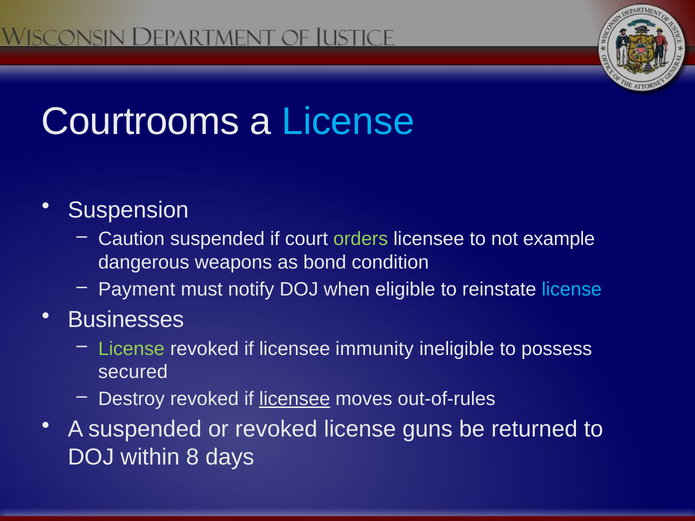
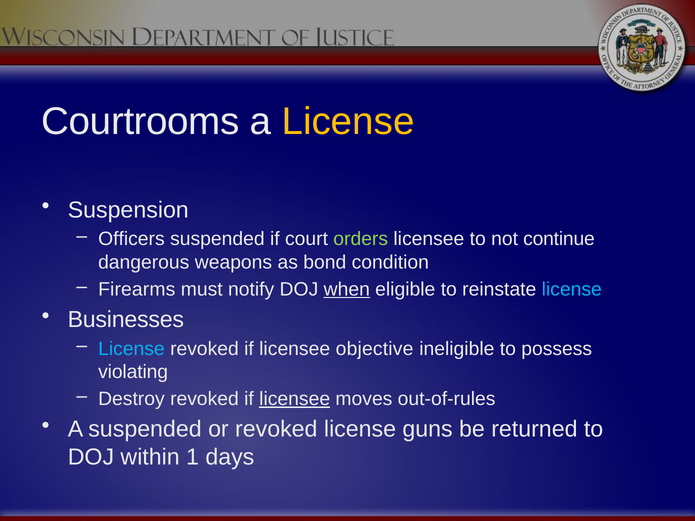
License at (348, 121) colour: light blue -> yellow
Caution: Caution -> Officers
example: example -> continue
Payment: Payment -> Firearms
when underline: none -> present
License at (131, 349) colour: light green -> light blue
immunity: immunity -> objective
secured: secured -> violating
8: 8 -> 1
